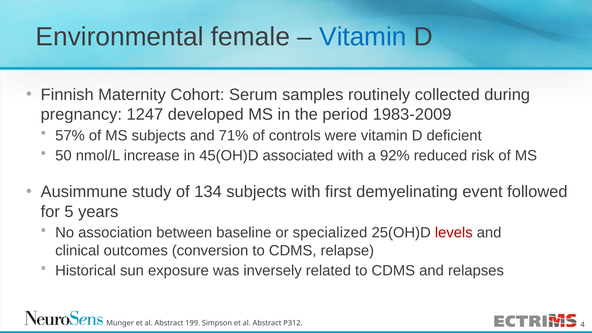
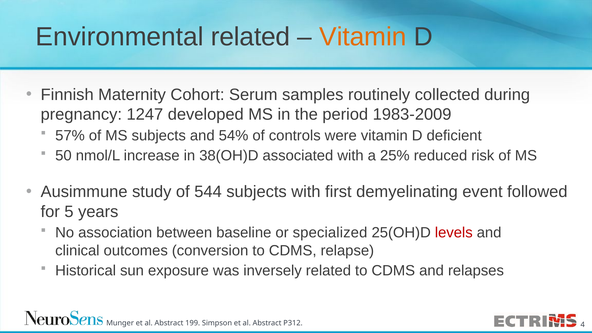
Environmental female: female -> related
Vitamin at (363, 37) colour: blue -> orange
71%: 71% -> 54%
45(OH)D: 45(OH)D -> 38(OH)D
92%: 92% -> 25%
134: 134 -> 544
